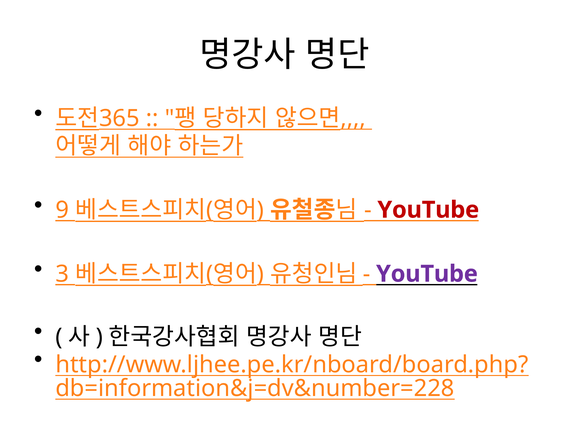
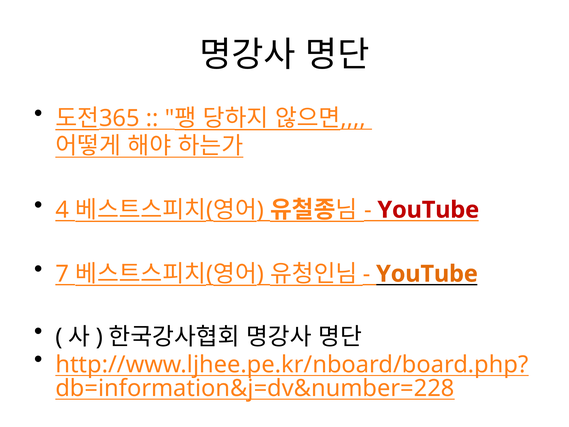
9: 9 -> 4
3: 3 -> 7
YouTube at (427, 274) colour: purple -> orange
